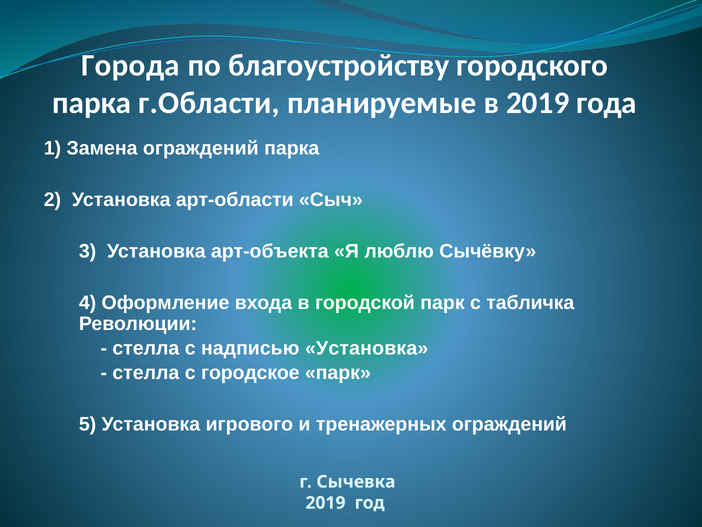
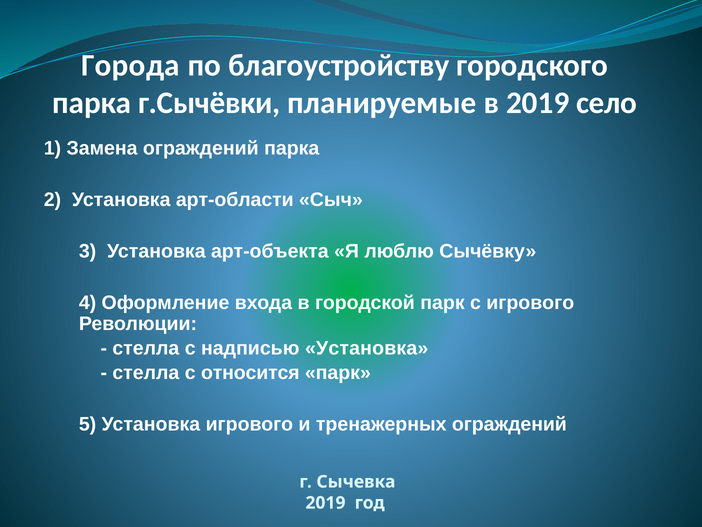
г.Области: г.Области -> г.Сычёвки
года: года -> село
с табличка: табличка -> игрового
городское: городское -> относится
